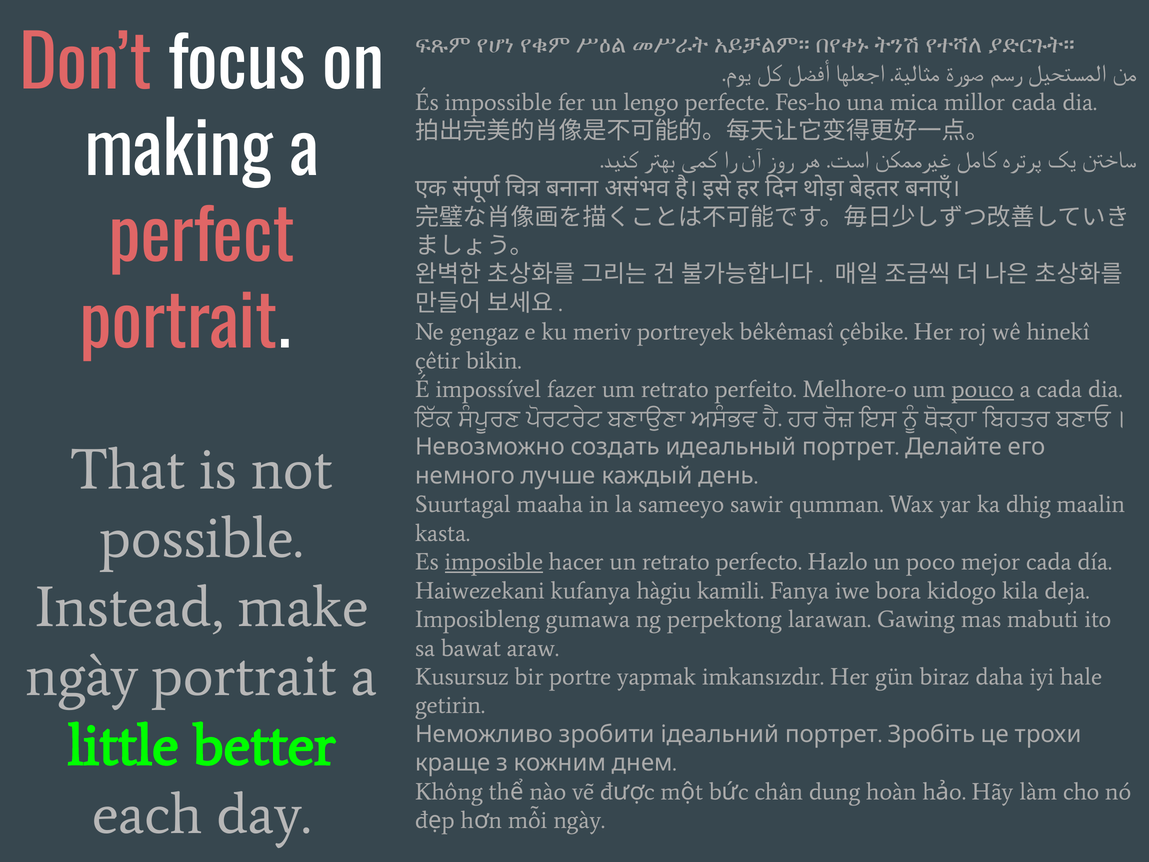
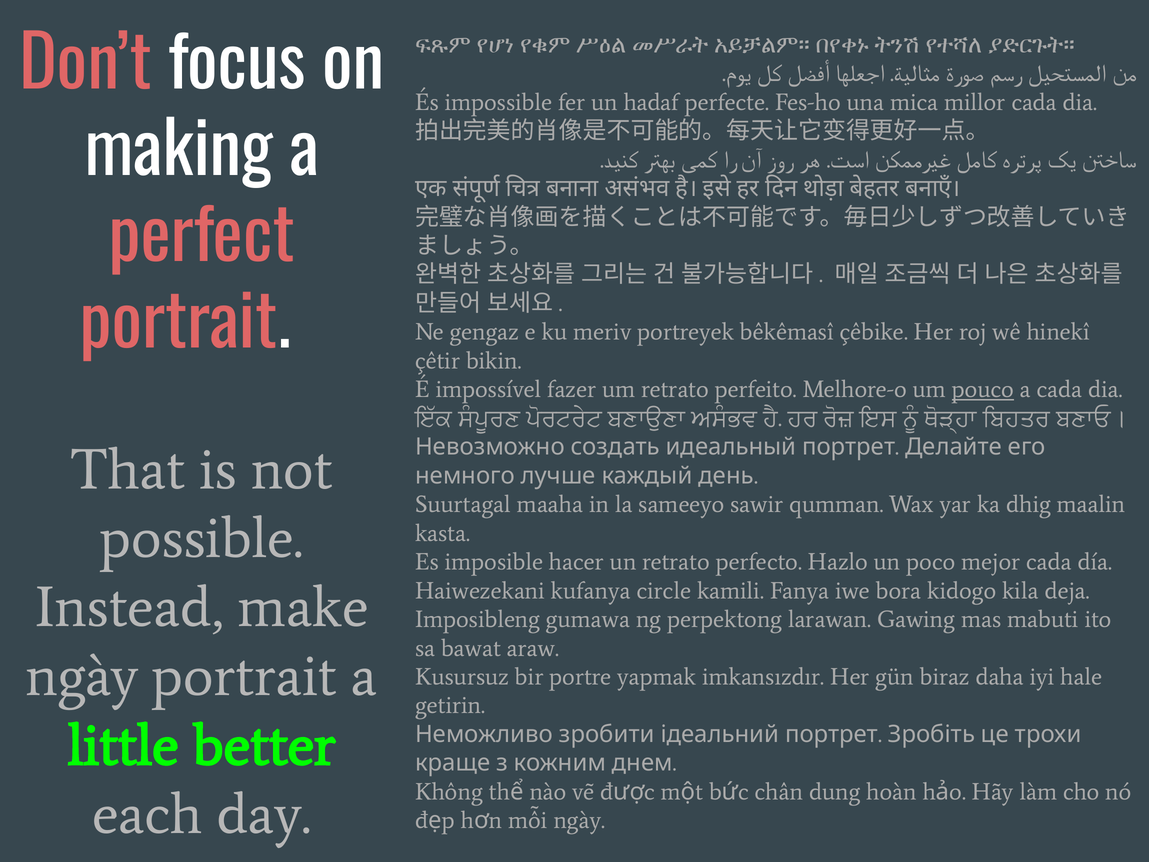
lengo: lengo -> hadaf
imposible underline: present -> none
hàgiu: hàgiu -> circle
